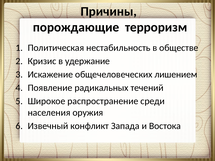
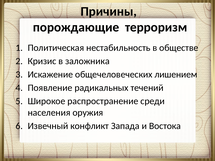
удержание: удержание -> заложника
